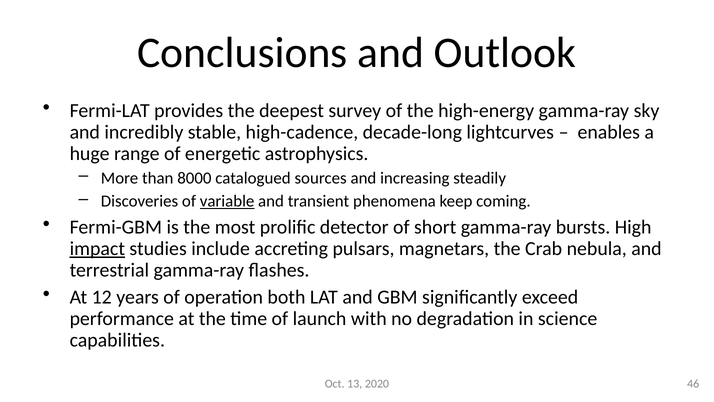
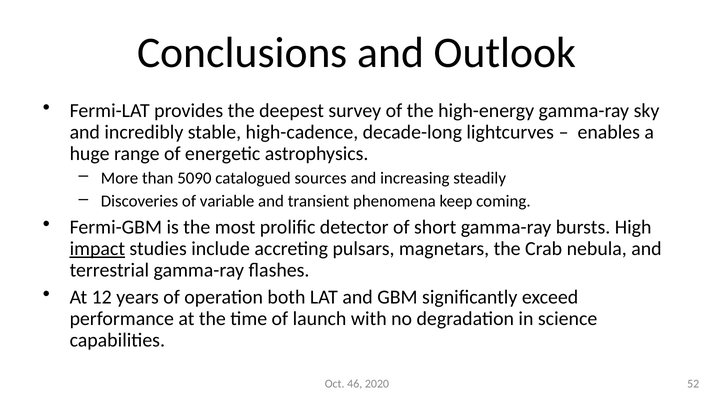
8000: 8000 -> 5090
variable underline: present -> none
13: 13 -> 46
46: 46 -> 52
